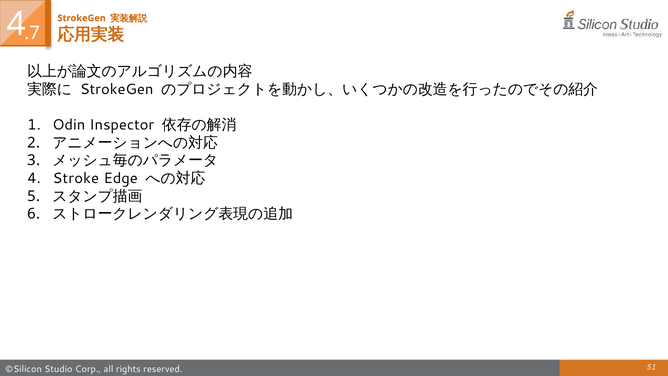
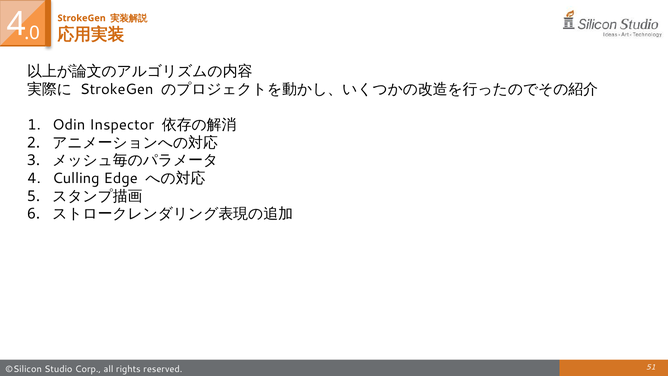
.7: .7 -> .0
Stroke: Stroke -> Culling
